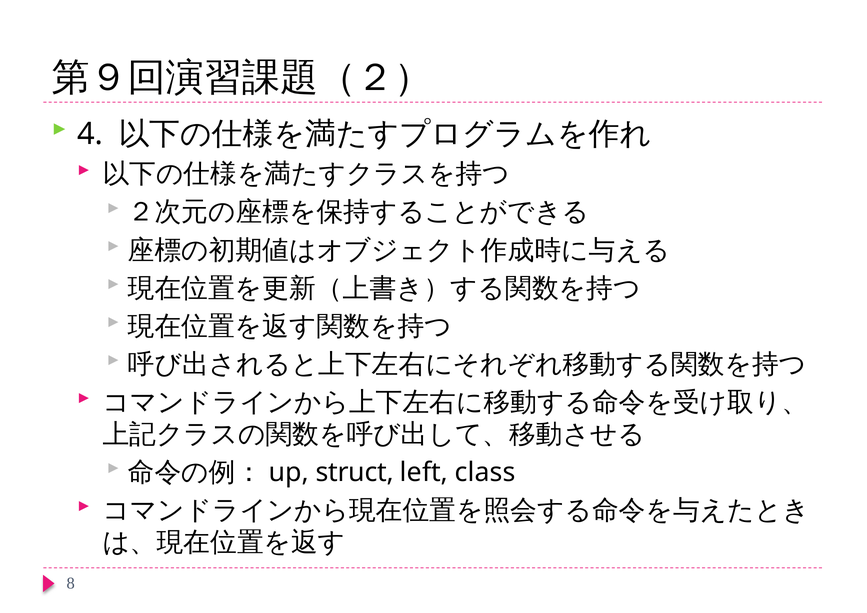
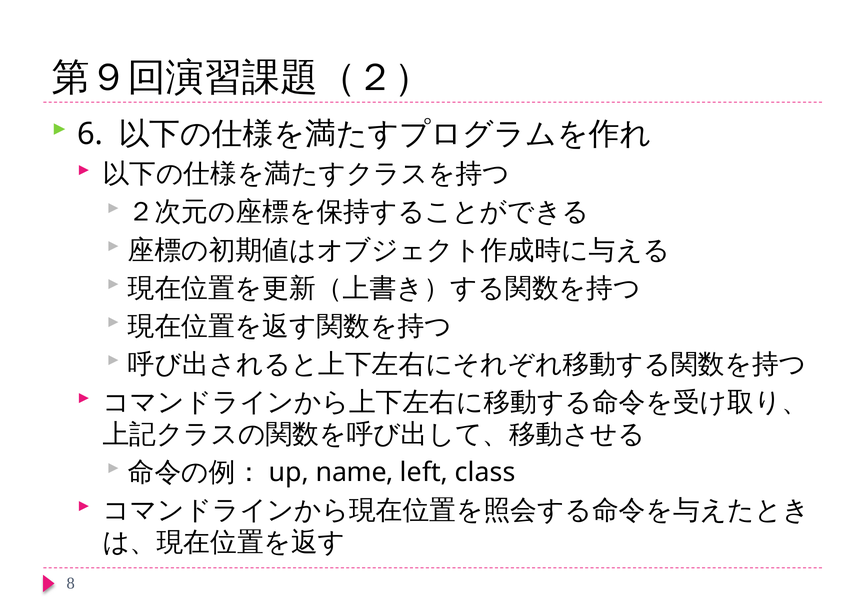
4: 4 -> 6
struct: struct -> name
